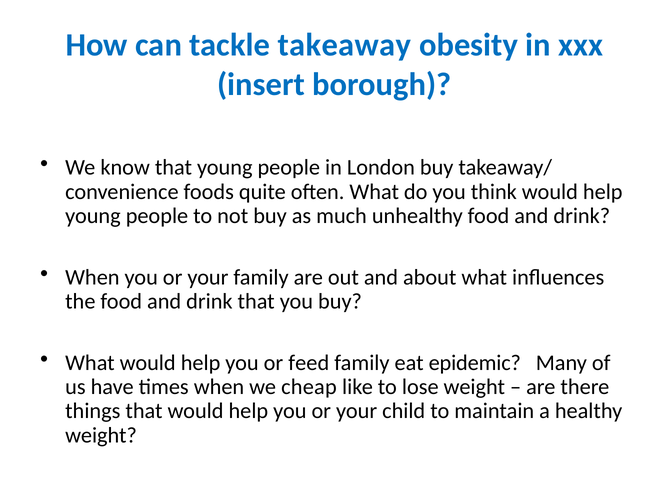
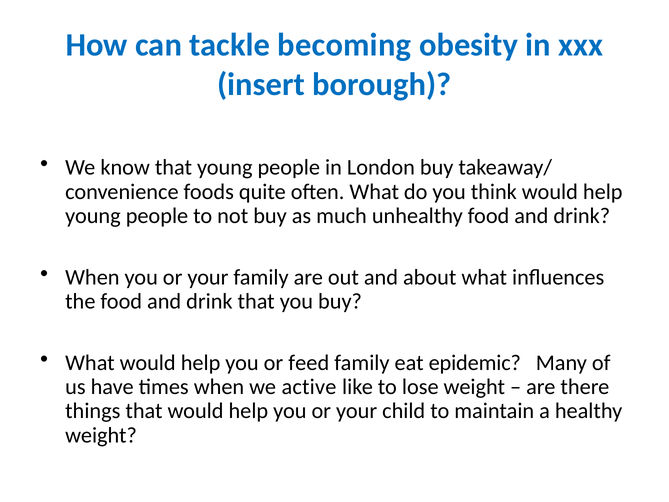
takeaway: takeaway -> becoming
cheap: cheap -> active
